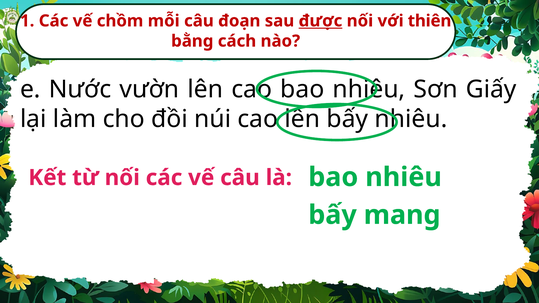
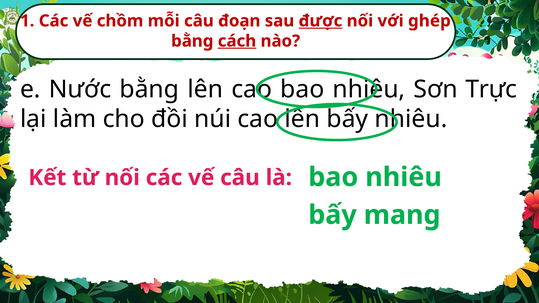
thiên: thiên -> ghép
cách underline: none -> present
Nước vườn: vườn -> bằng
Giấy: Giấy -> Trực
